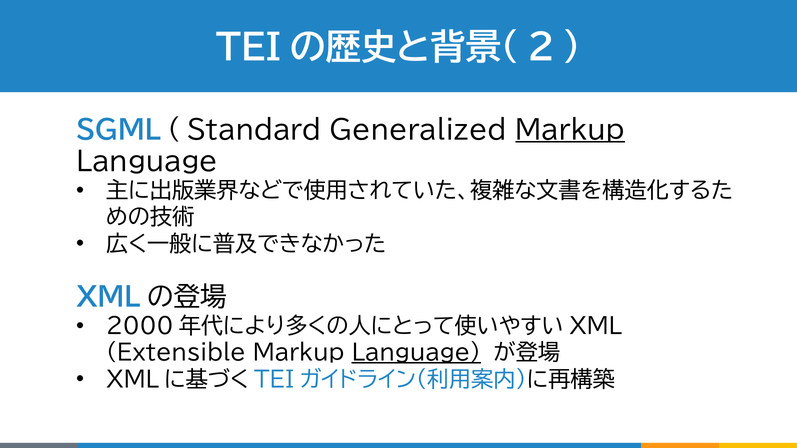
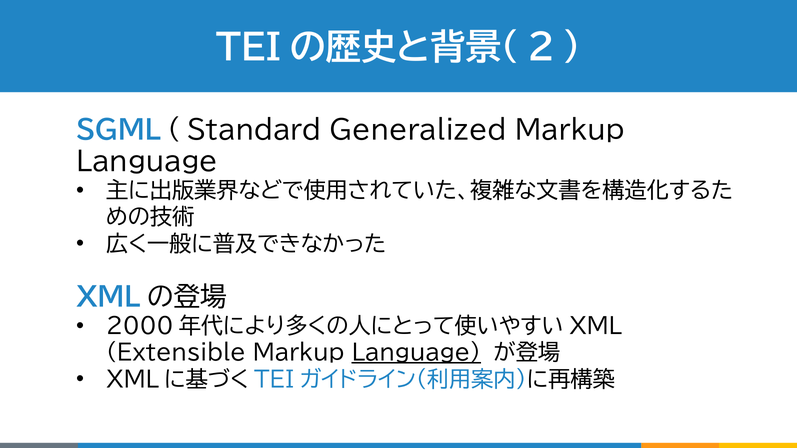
Markup at (570, 130) underline: present -> none
